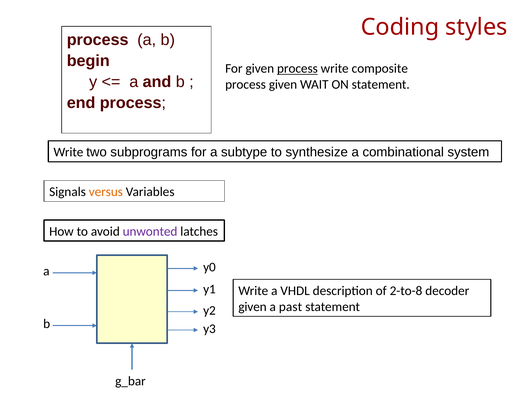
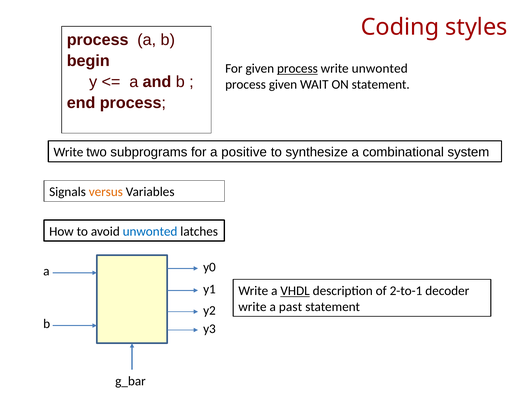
write composite: composite -> unwonted
subtype: subtype -> positive
unwonted at (150, 231) colour: purple -> blue
VHDL underline: none -> present
2-to-8: 2-to-8 -> 2-to-1
given at (253, 307): given -> write
